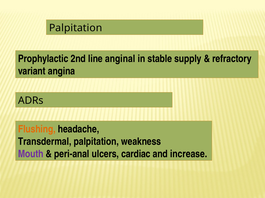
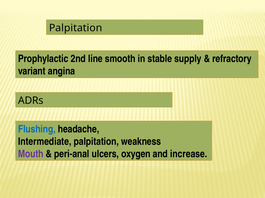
anginal: anginal -> smooth
Flushing colour: orange -> blue
Transdermal: Transdermal -> Intermediate
cardiac: cardiac -> oxygen
